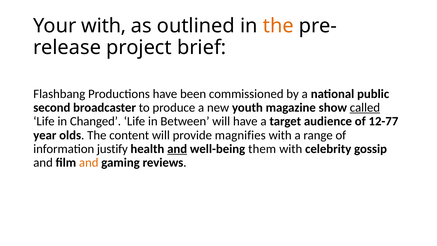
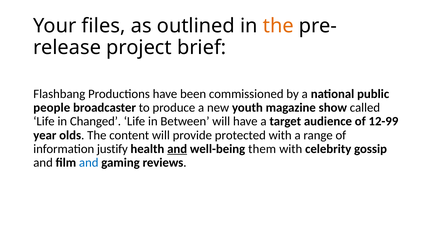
Your with: with -> files
second: second -> people
called underline: present -> none
12-77: 12-77 -> 12-99
magnifies: magnifies -> protected
and at (89, 163) colour: orange -> blue
